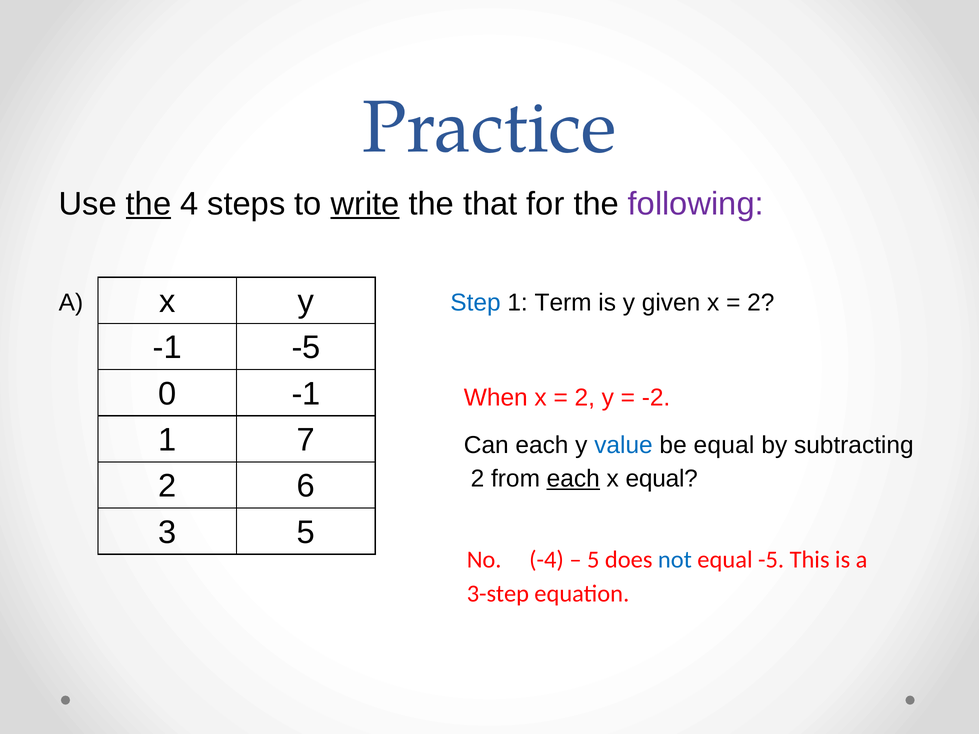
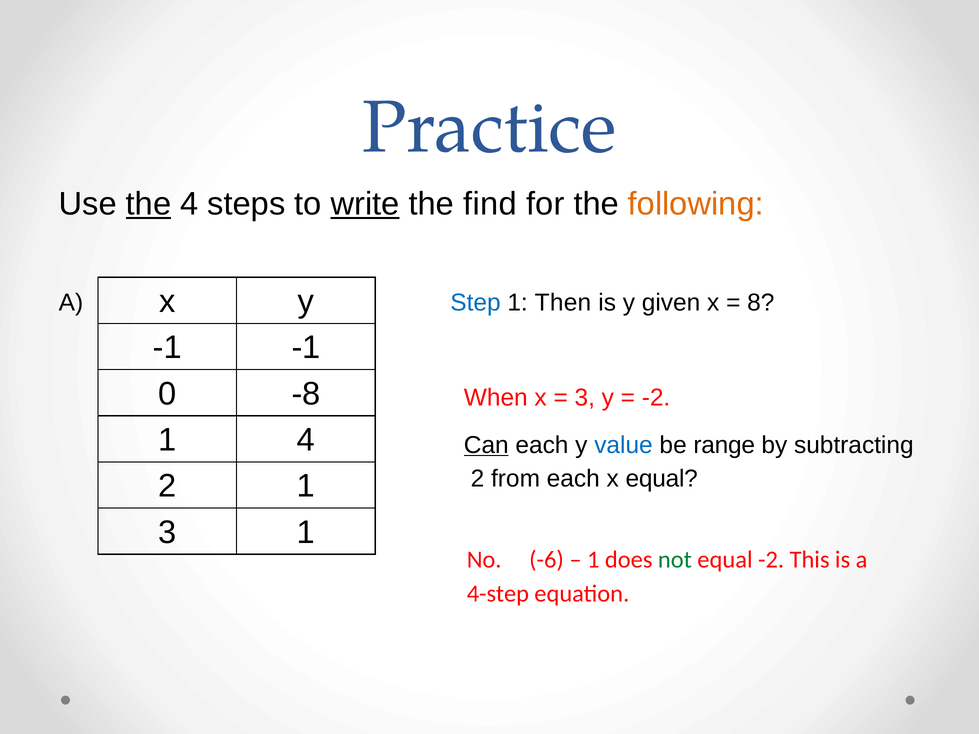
that: that -> find
following colour: purple -> orange
Term: Term -> Then
2 at (761, 303): 2 -> 8
-1 -5: -5 -> -1
0 -1: -1 -> -8
2 at (585, 398): 2 -> 3
1 7: 7 -> 4
Can underline: none -> present
be equal: equal -> range
each at (573, 479) underline: present -> none
2 6: 6 -> 1
3 5: 5 -> 1
-4: -4 -> -6
5 at (593, 560): 5 -> 1
not colour: blue -> green
equal -5: -5 -> -2
3-step: 3-step -> 4-step
